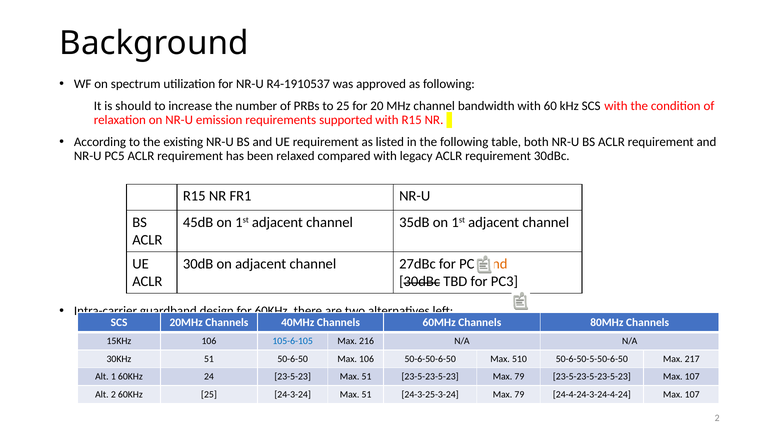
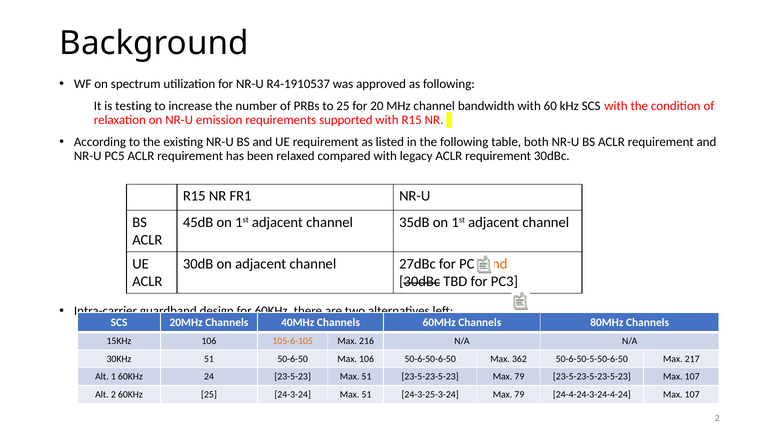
should: should -> testing
105-6-105 colour: blue -> orange
510: 510 -> 362
